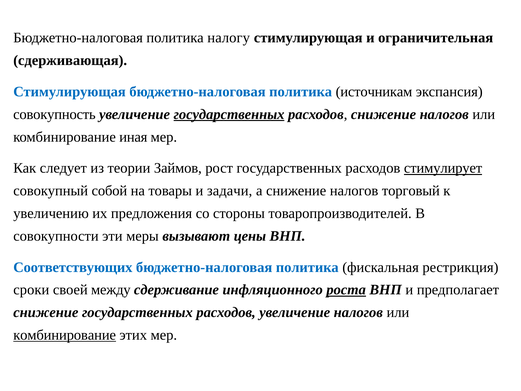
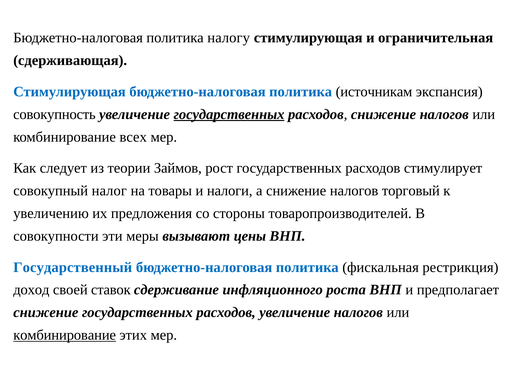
иная: иная -> всех
стимулирует underline: present -> none
собой: собой -> налог
задачи: задачи -> налоги
Соответствующих: Соответствующих -> Государственный
сроки: сроки -> доход
между: между -> ставок
роста underline: present -> none
